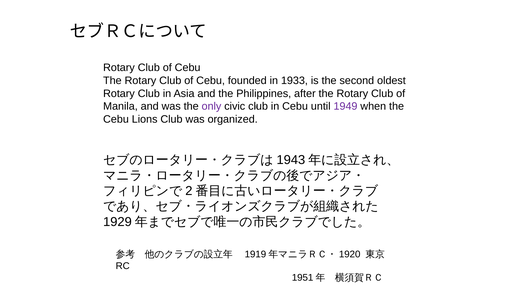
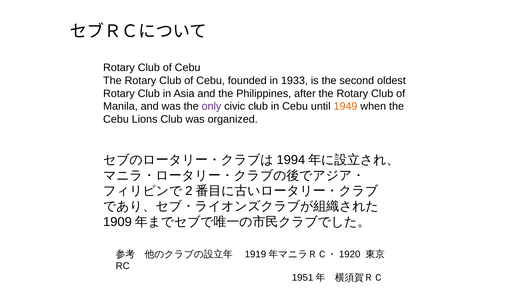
1949 colour: purple -> orange
1943: 1943 -> 1994
1929: 1929 -> 1909
